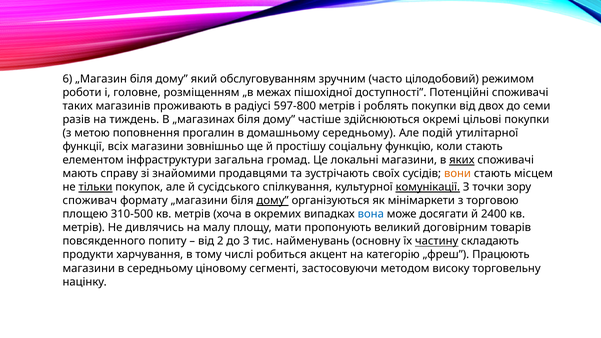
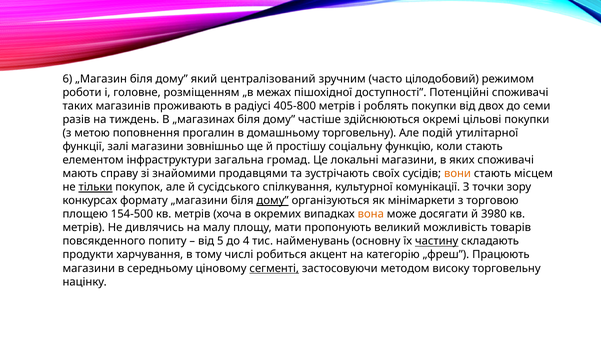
обслуговуванням: обслуговуванням -> централізований
597-800: 597-800 -> 405-800
домашньому середньому: середньому -> торговельну
всіх: всіх -> залі
яких underline: present -> none
комунікації underline: present -> none
споживач: споживач -> конкурсах
310-500: 310-500 -> 154-500
вона colour: blue -> orange
2400: 2400 -> 3980
договірним: договірним -> можливість
2: 2 -> 5
3: 3 -> 4
сегменті underline: none -> present
